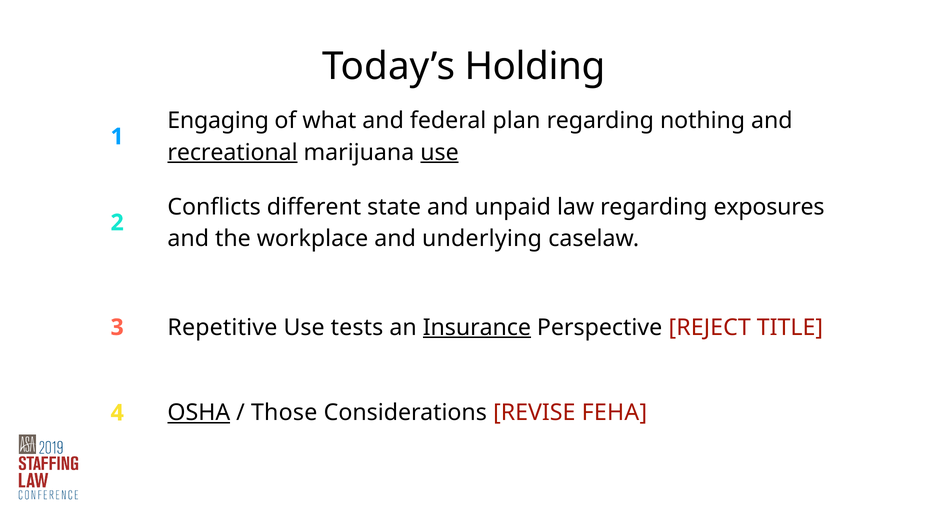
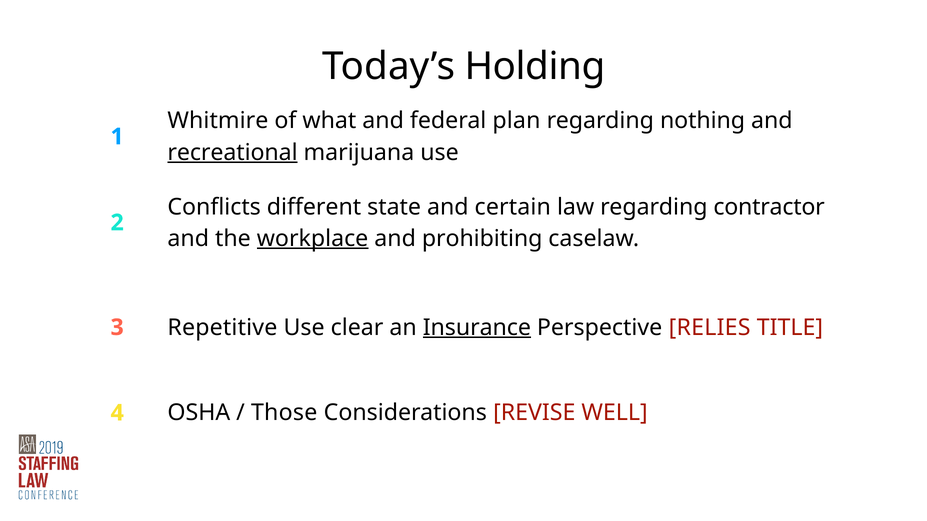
Engaging: Engaging -> Whitmire
use at (439, 153) underline: present -> none
unpaid: unpaid -> certain
exposures: exposures -> contractor
workplace underline: none -> present
underlying: underlying -> prohibiting
tests: tests -> clear
REJECT: REJECT -> RELIES
OSHA underline: present -> none
FEHA: FEHA -> WELL
